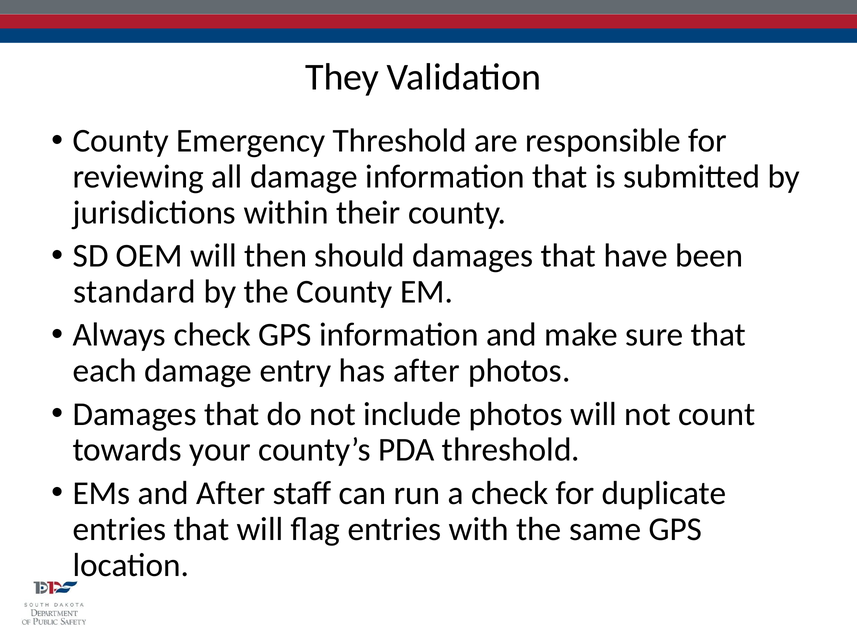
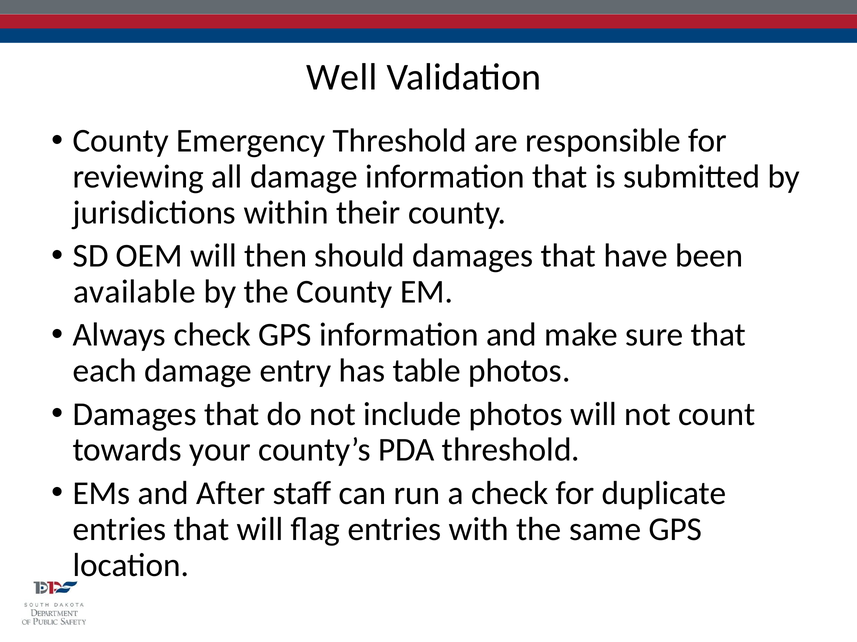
They: They -> Well
standard: standard -> available
has after: after -> table
